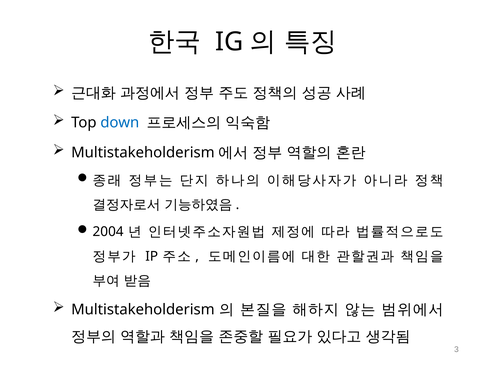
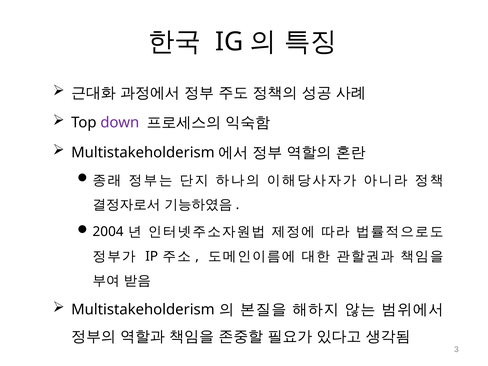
down colour: blue -> purple
